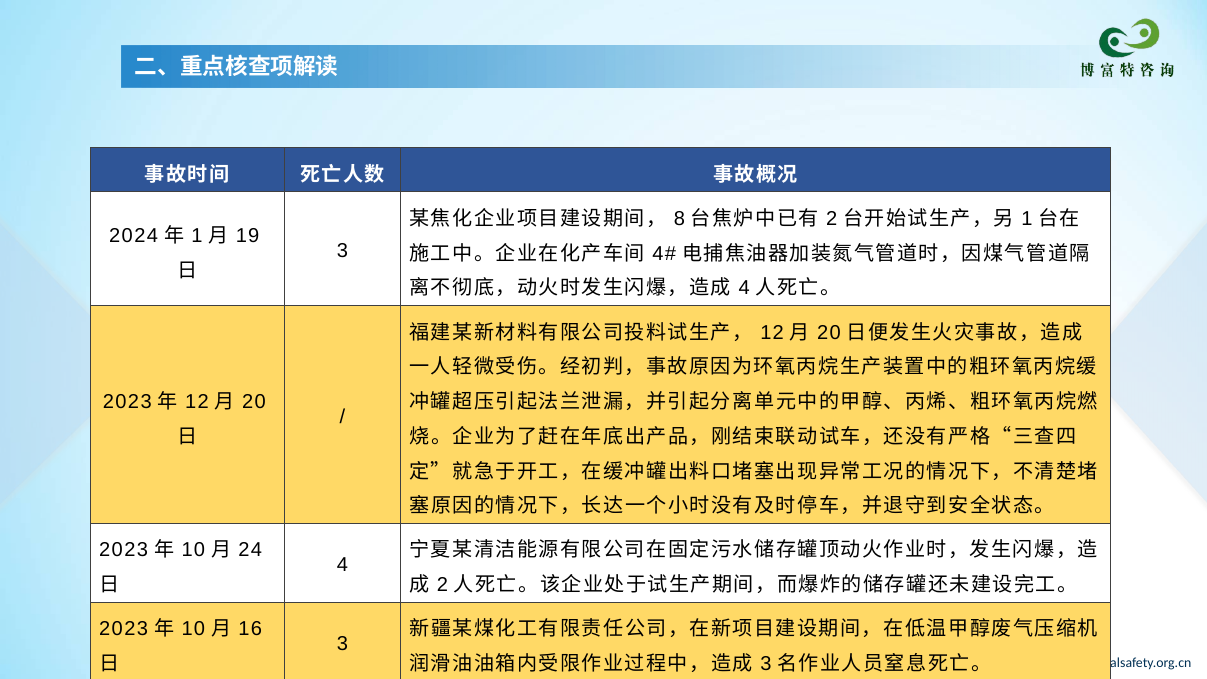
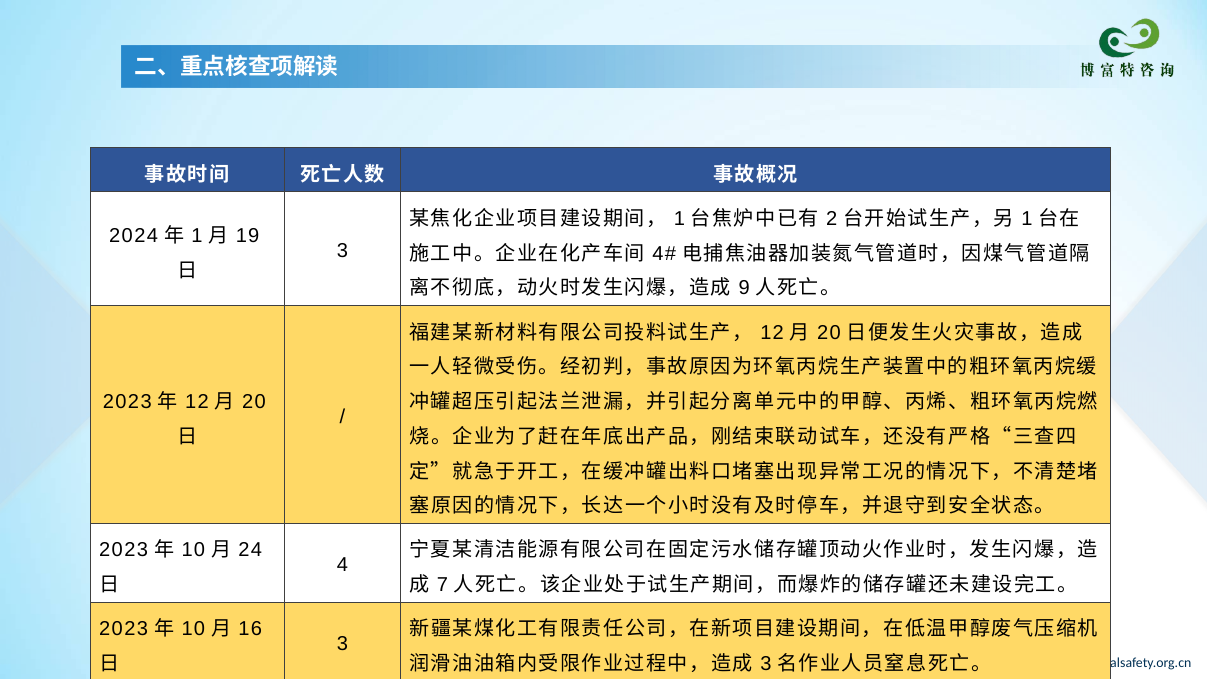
8 at (680, 219): 8 -> 1
4 at (744, 288): 4 -> 9
2 at (442, 585): 2 -> 7
